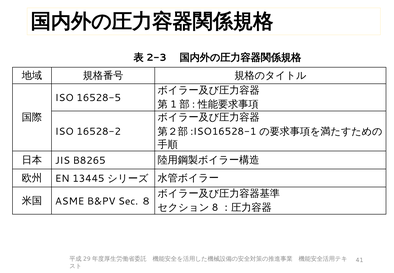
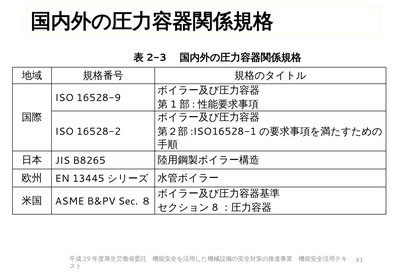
16528-5: 16528-5 -> 16528-9
